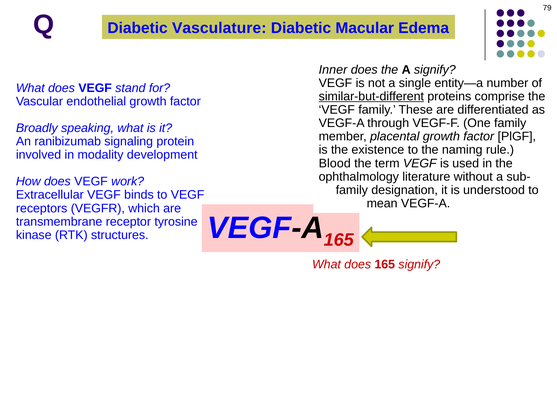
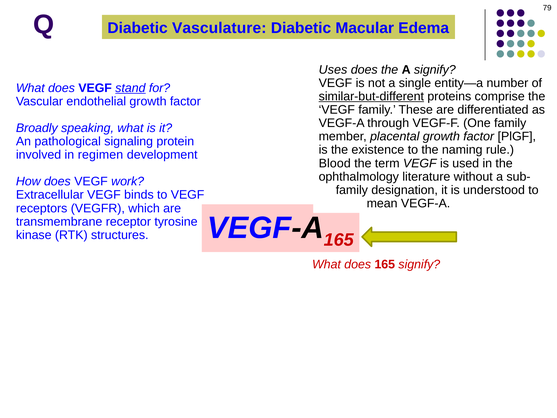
Inner: Inner -> Uses
stand underline: none -> present
ranibizumab: ranibizumab -> pathological
modality: modality -> regimen
